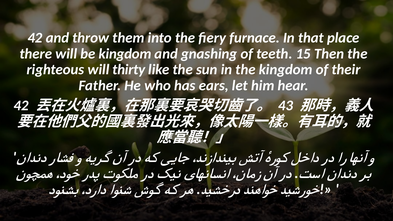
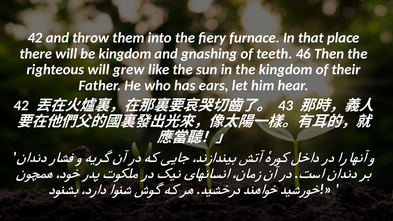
15: 15 -> 46
thirty: thirty -> grew
